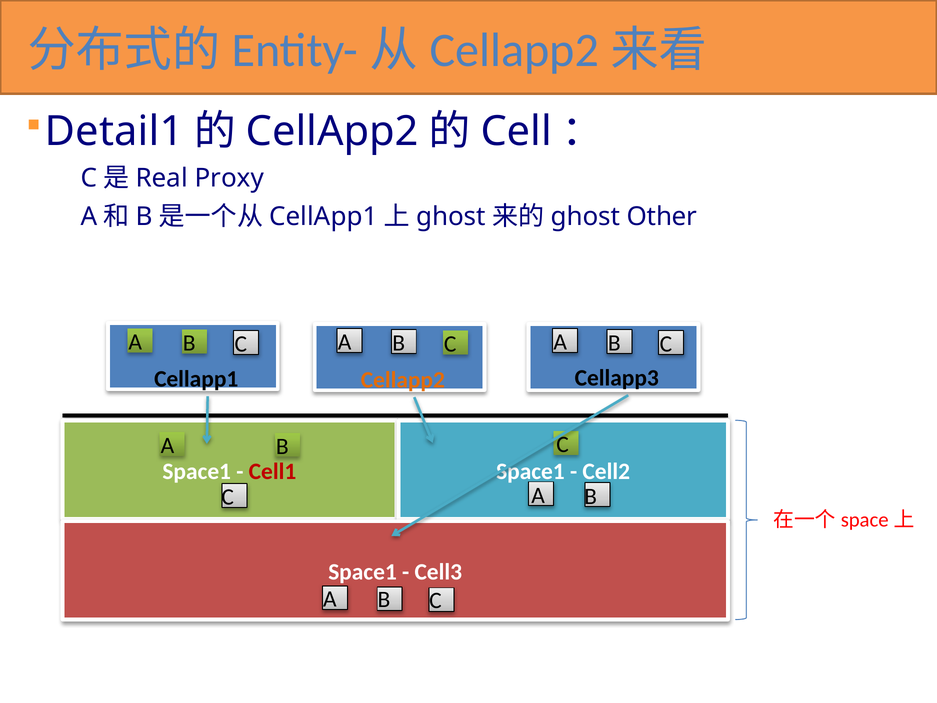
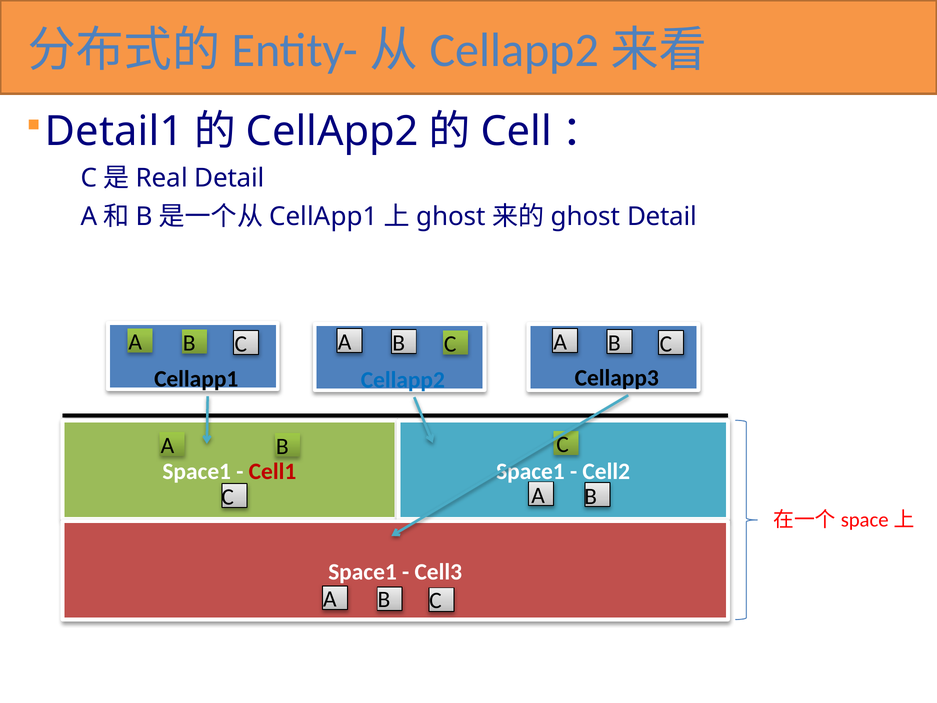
Proxy at (229, 178): Proxy -> Detail
Other at (662, 217): Other -> Detail
Cellapp2 at (403, 380) colour: orange -> blue
